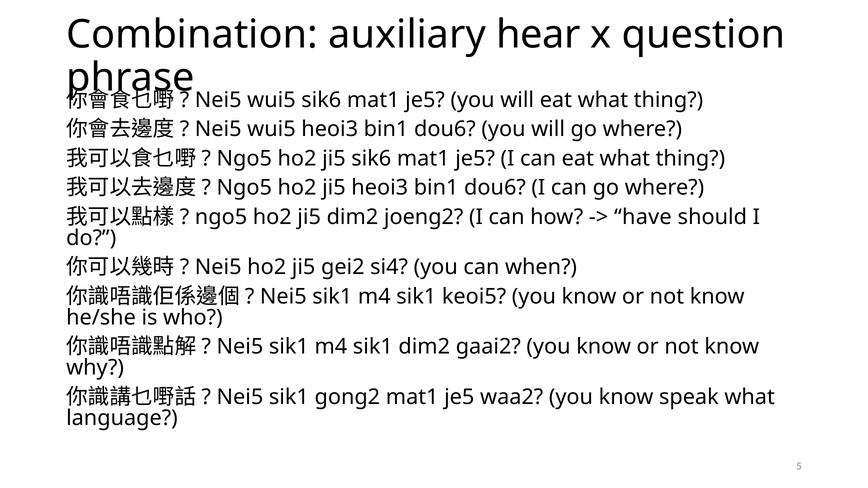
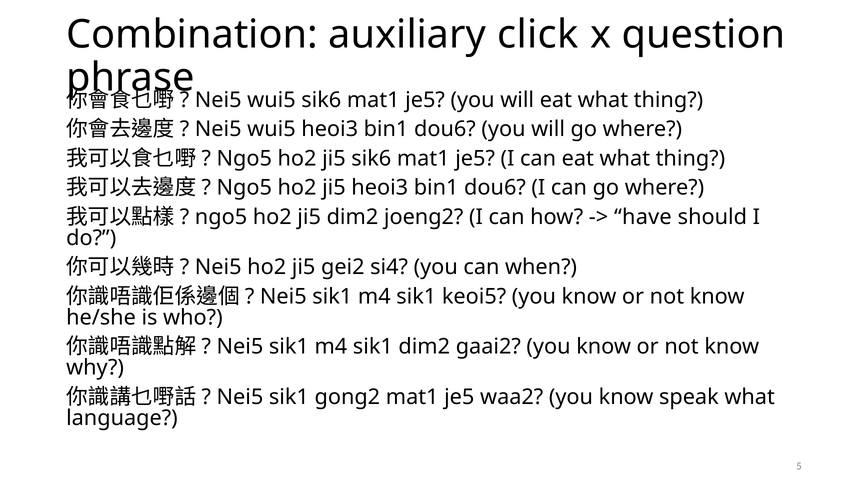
hear: hear -> click
